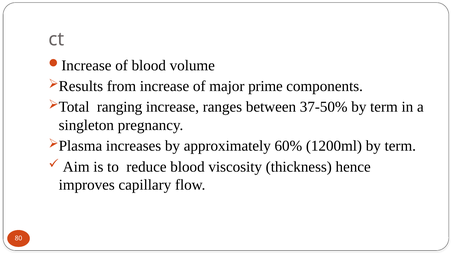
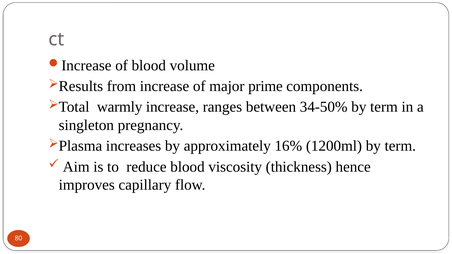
ranging: ranging -> warmly
37-50%: 37-50% -> 34-50%
60%: 60% -> 16%
